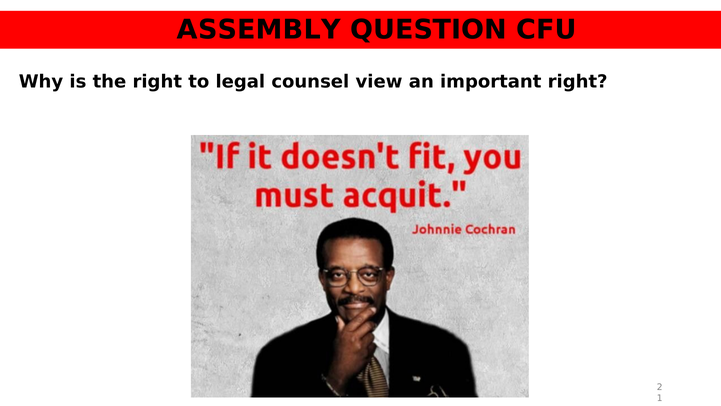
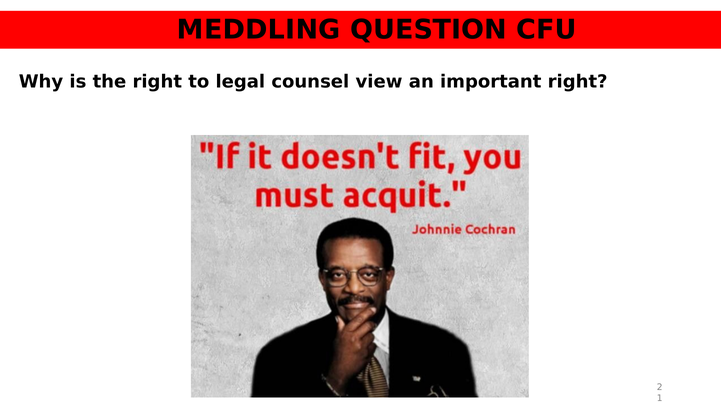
ASSEMBLY: ASSEMBLY -> MEDDLING
